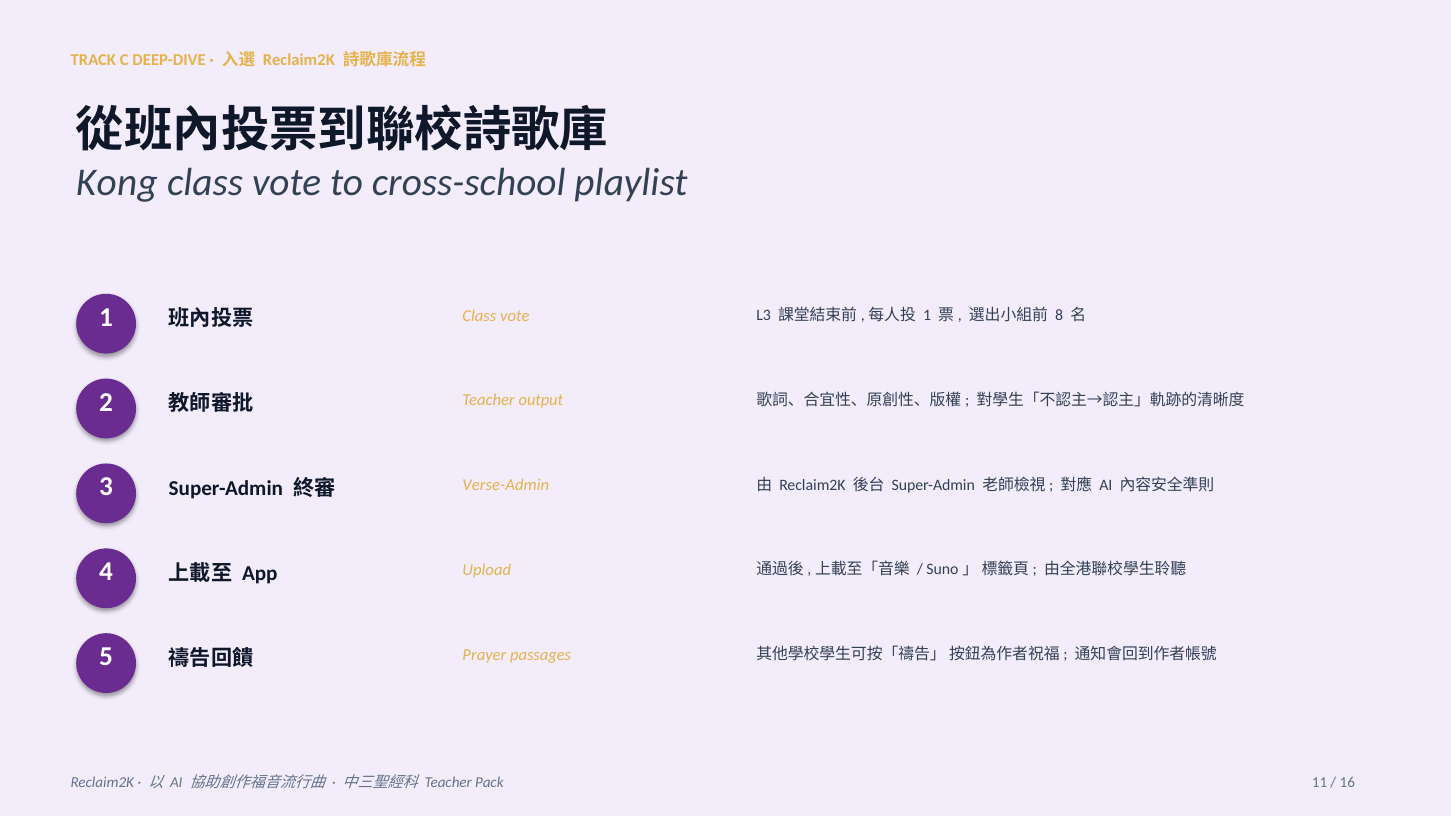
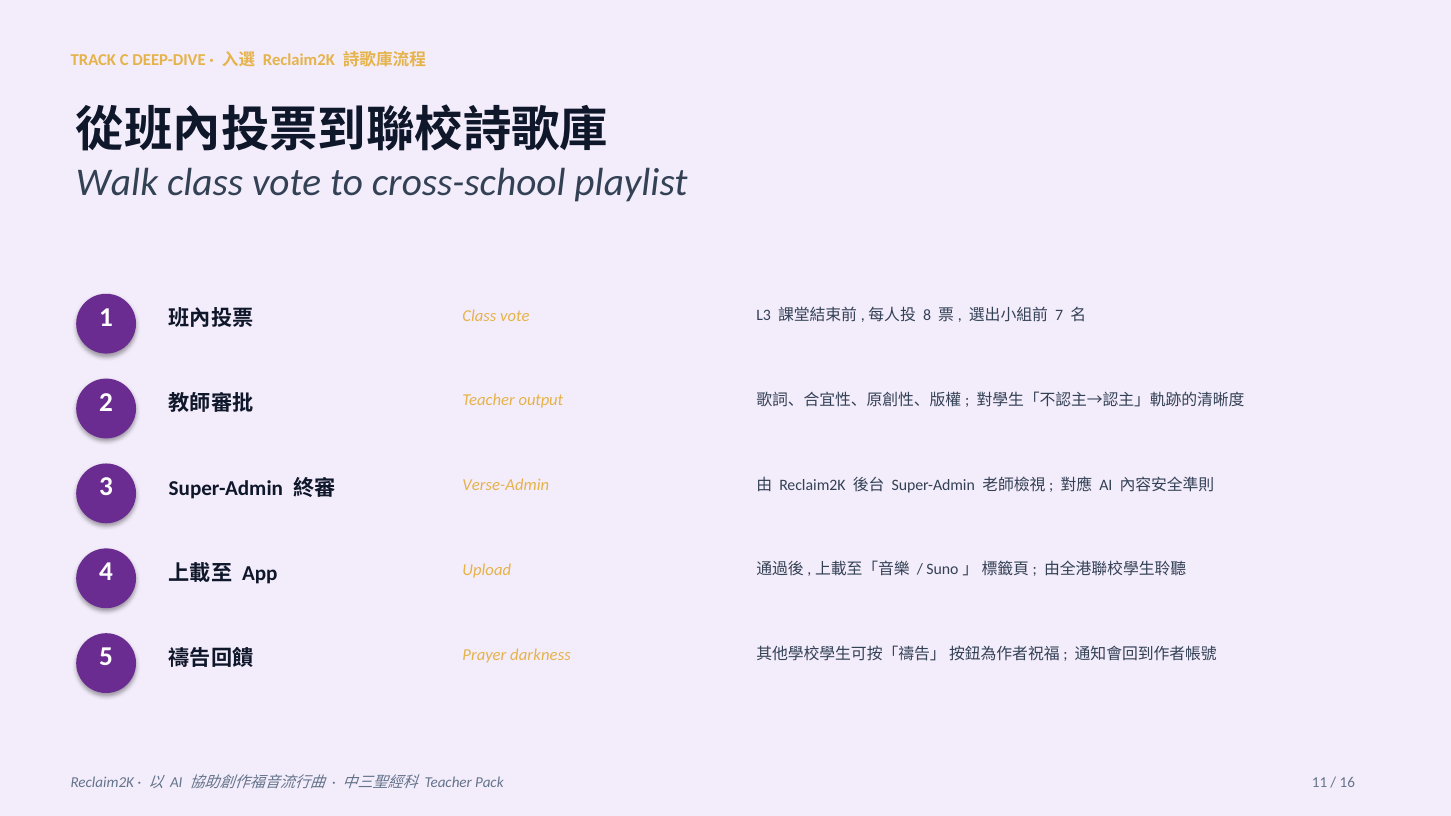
Kong: Kong -> Walk
1 at (927, 315): 1 -> 8
8: 8 -> 7
passages: passages -> darkness
